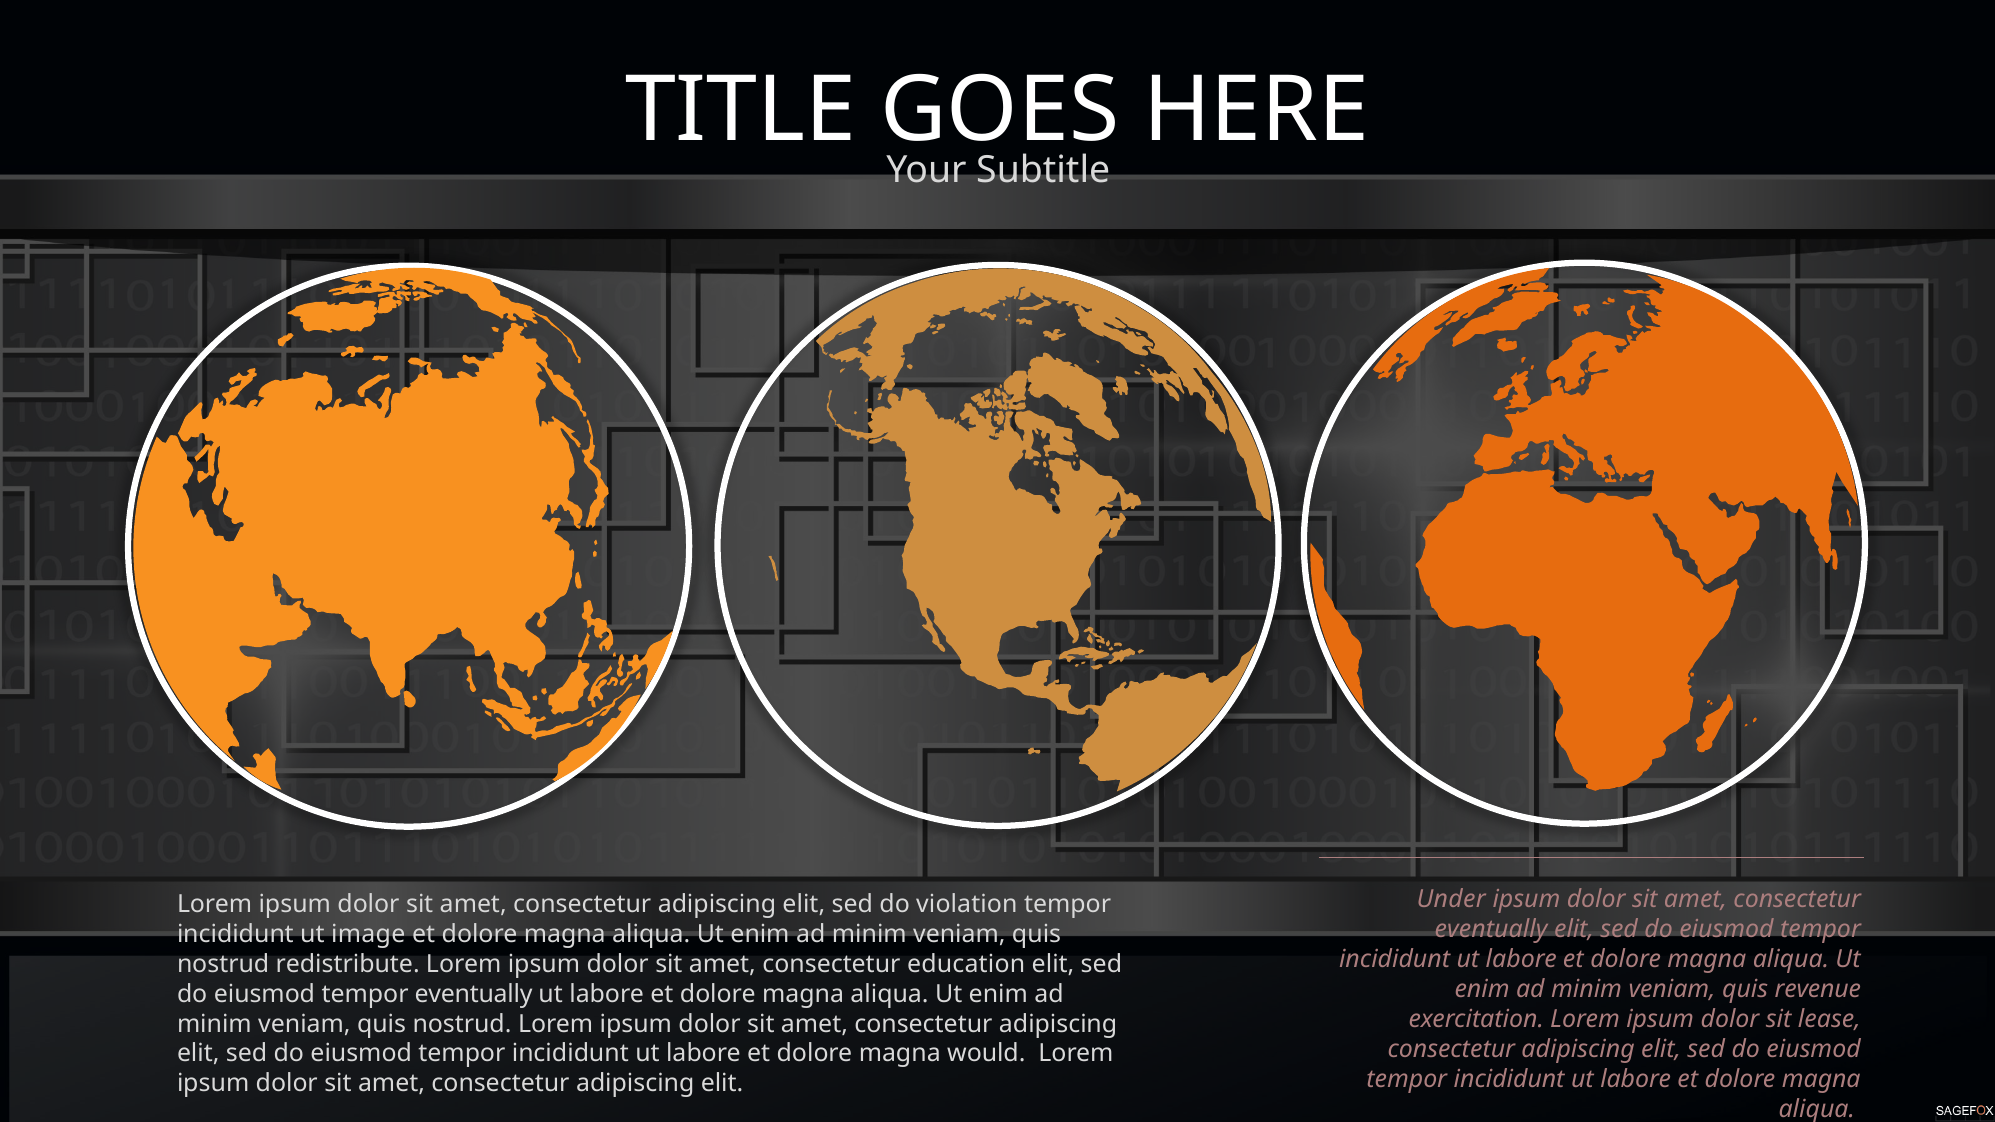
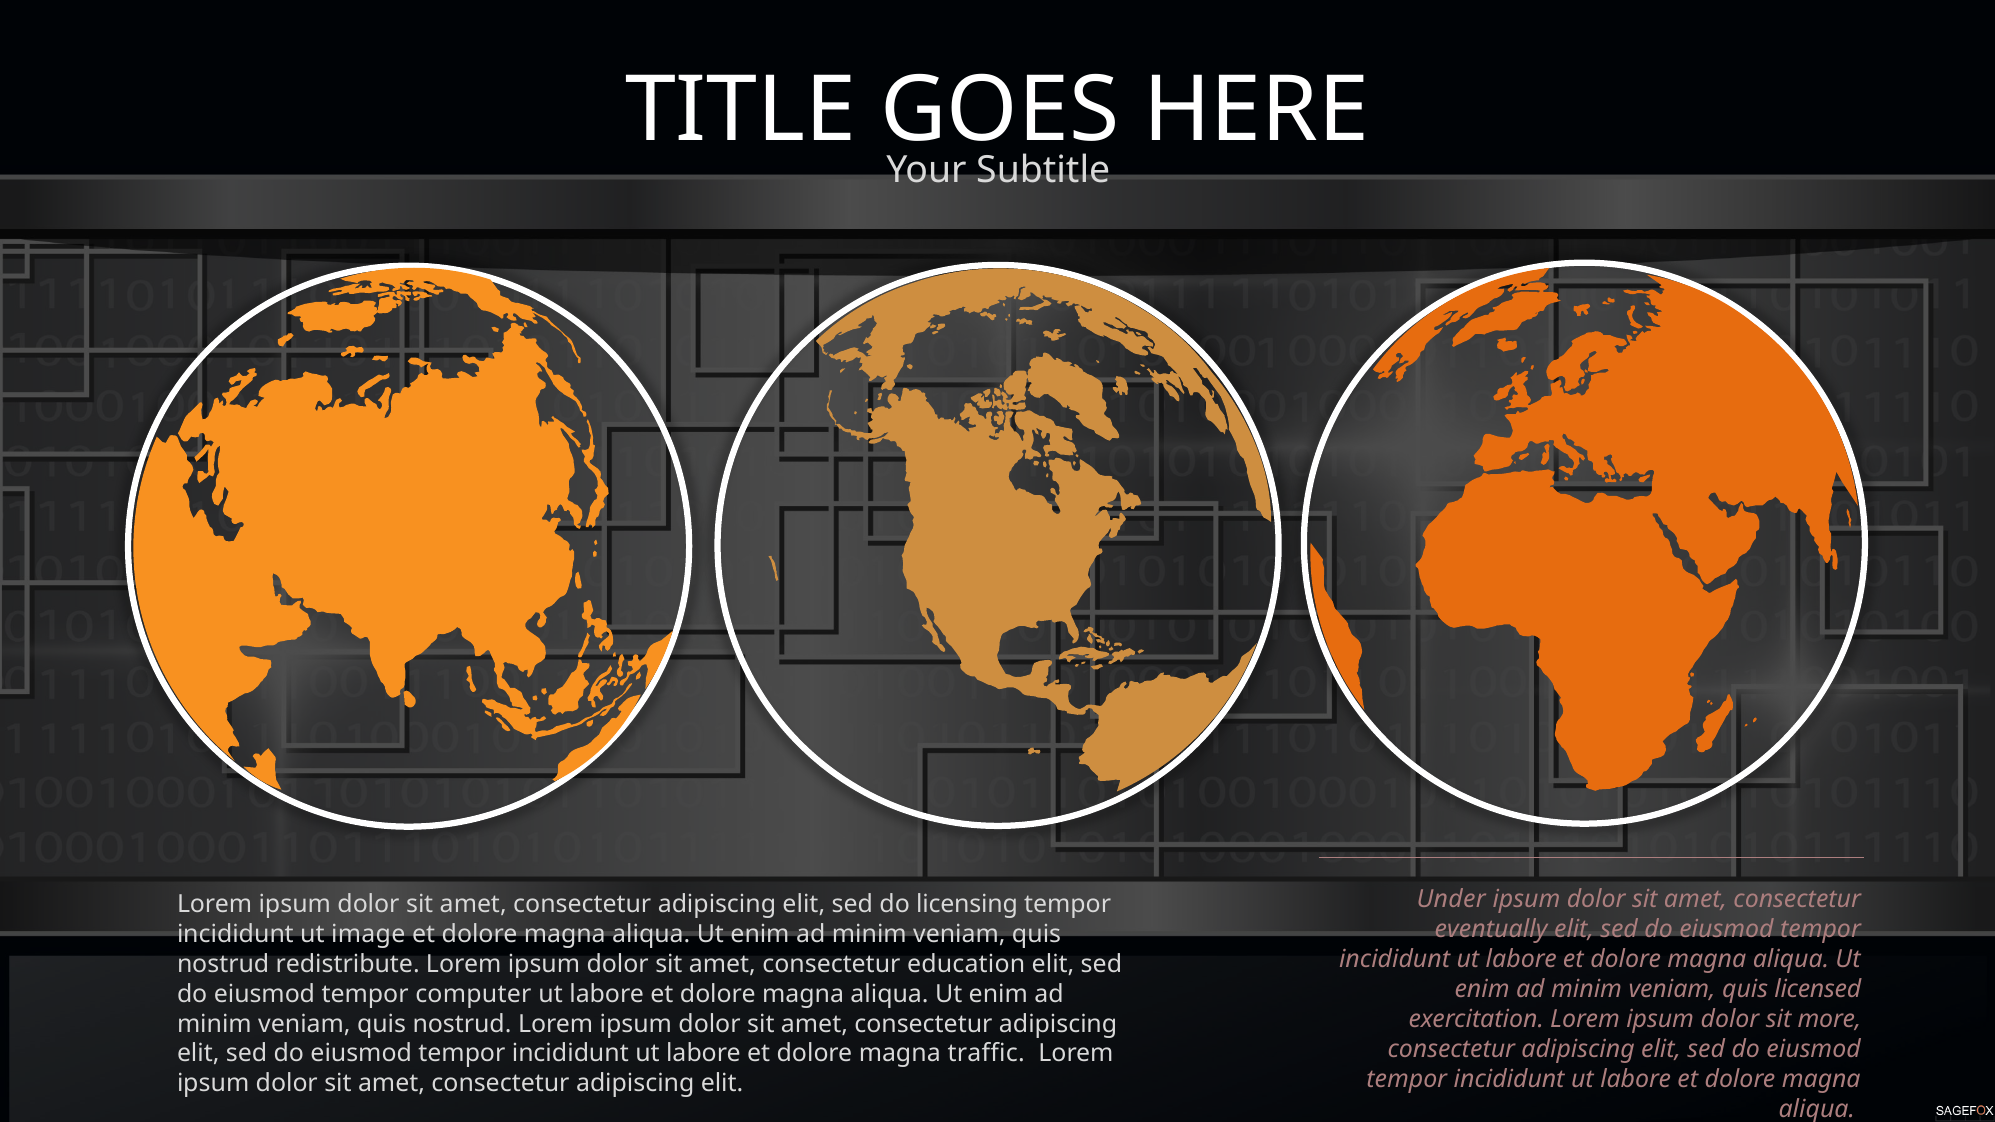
violation: violation -> licensing
revenue: revenue -> licensed
tempor eventually: eventually -> computer
lease: lease -> more
would: would -> traffic
